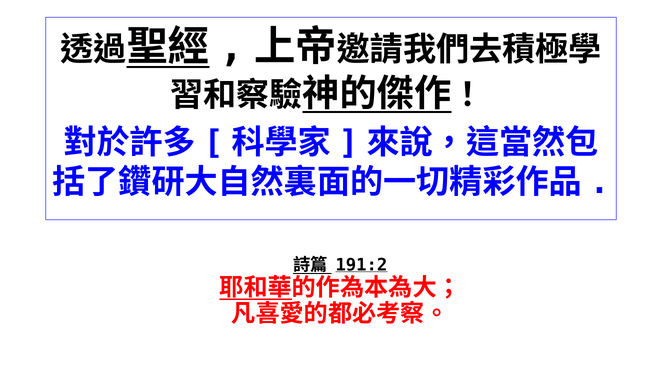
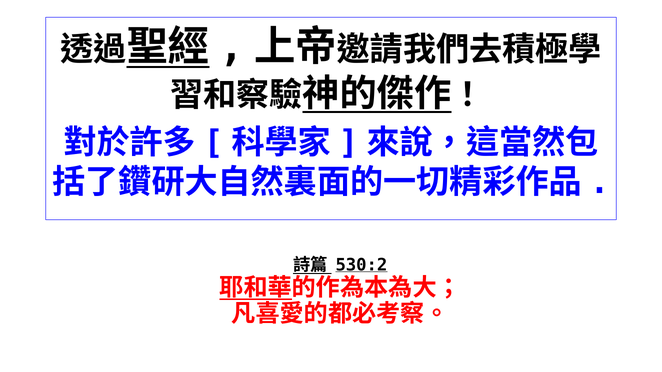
191:2: 191:2 -> 530:2
